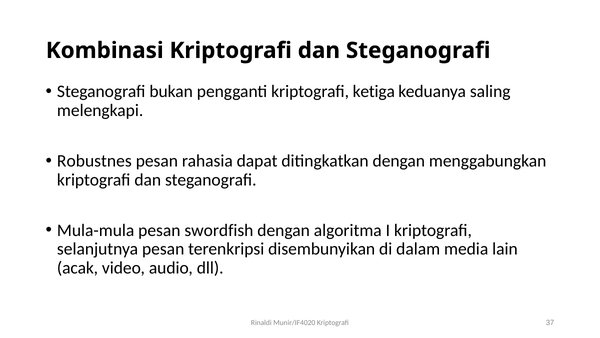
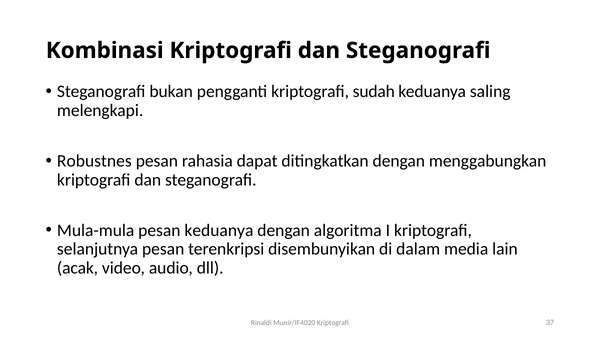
ketiga: ketiga -> sudah
pesan swordfish: swordfish -> keduanya
